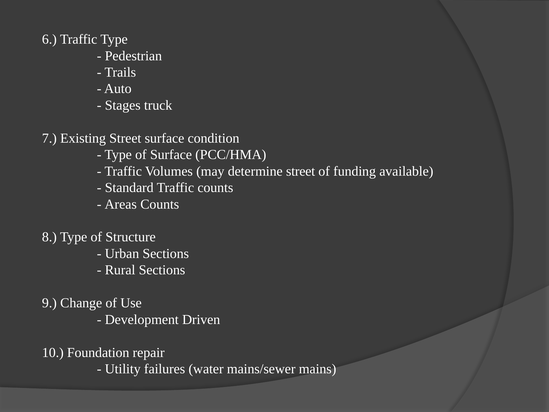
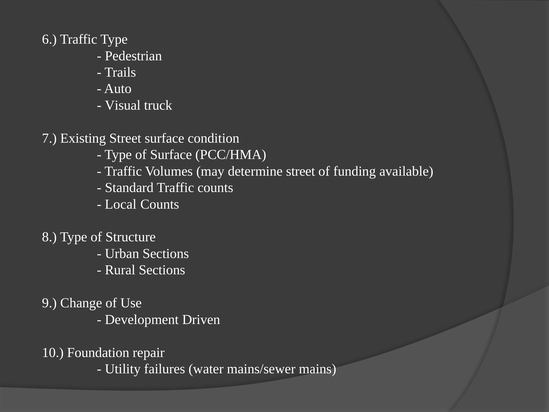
Stages: Stages -> Visual
Areas: Areas -> Local
